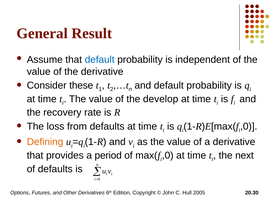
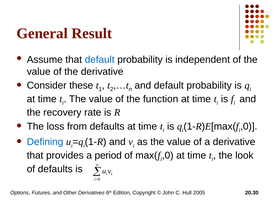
develop: develop -> function
Defining colour: orange -> blue
next: next -> look
